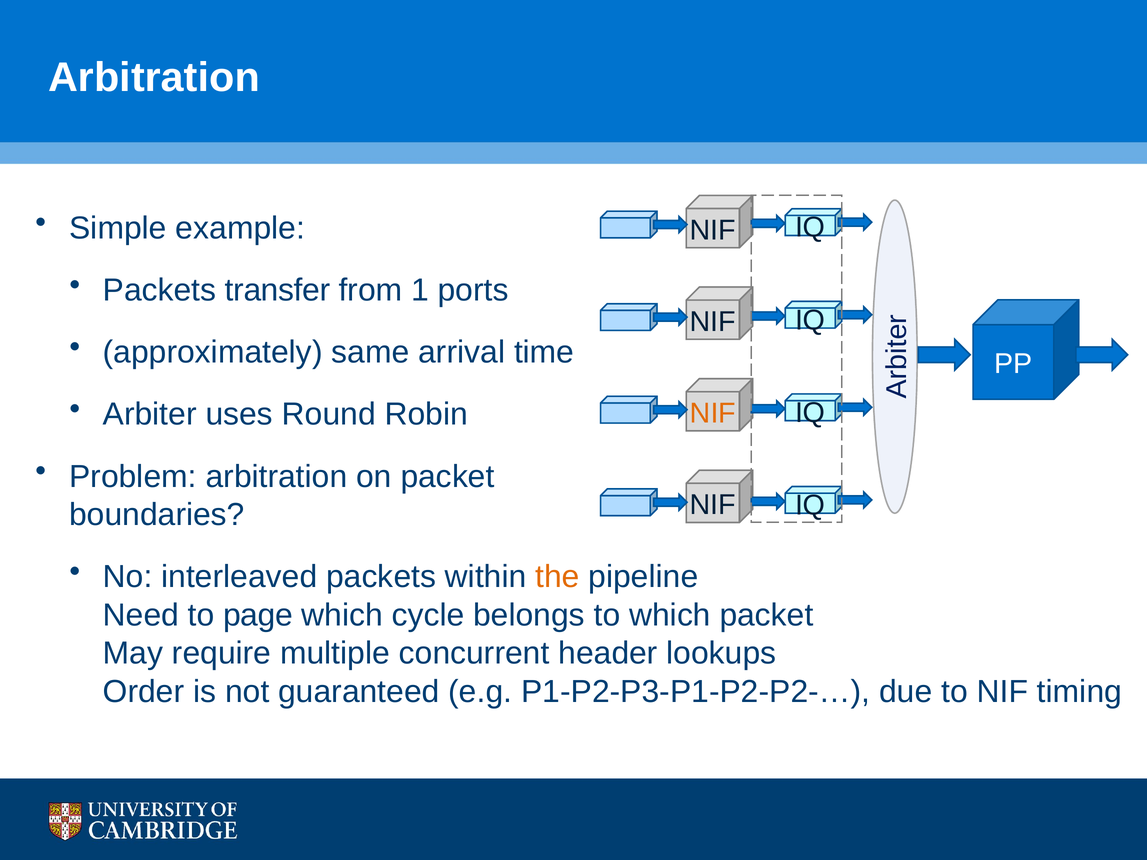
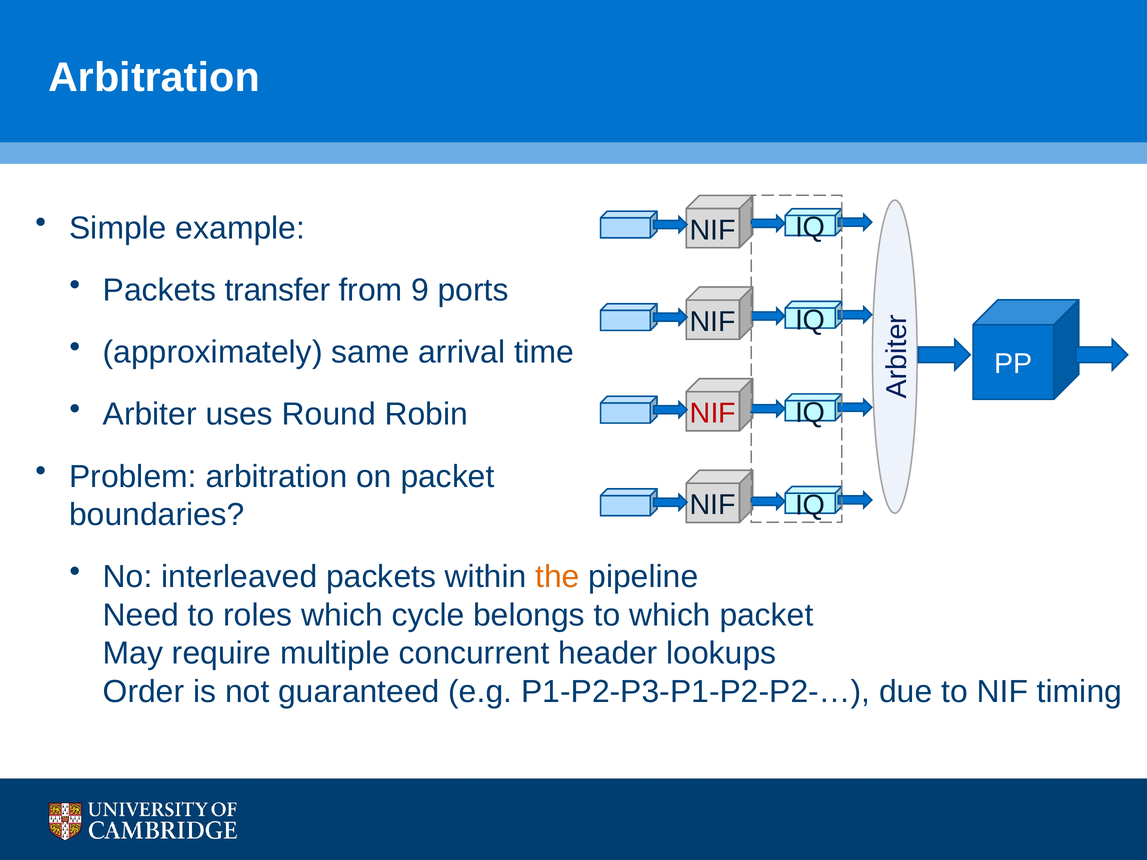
1: 1 -> 9
NIF at (713, 413) colour: orange -> red
page: page -> roles
